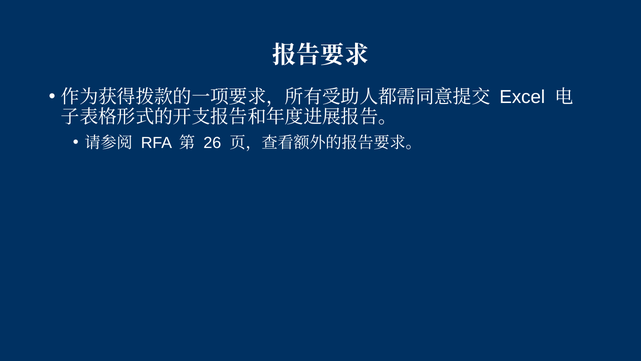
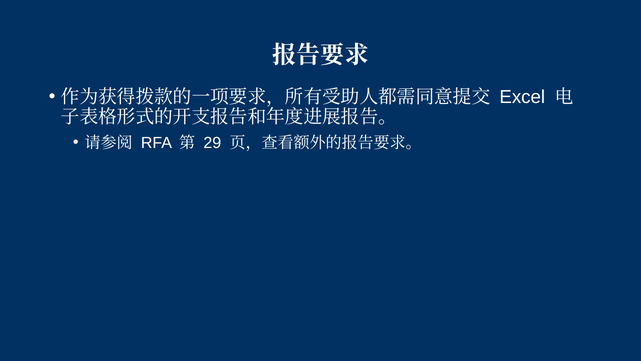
26: 26 -> 29
